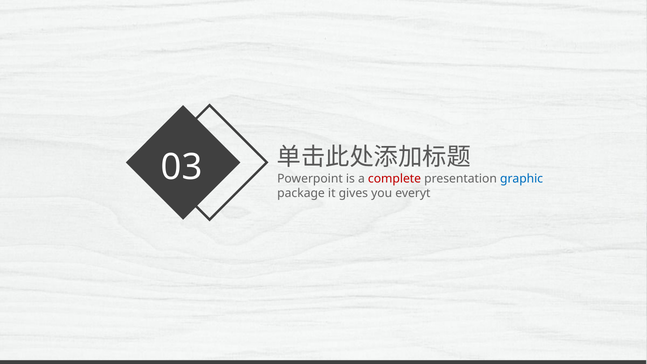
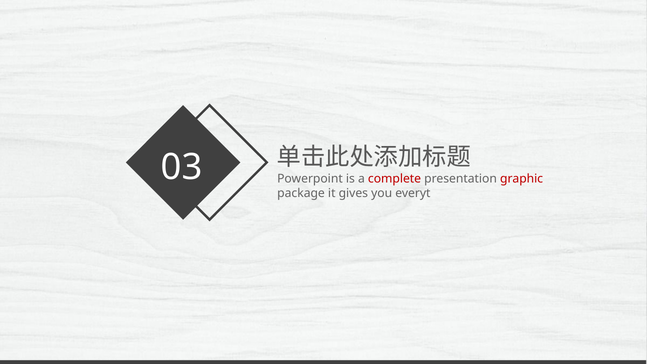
graphic colour: blue -> red
